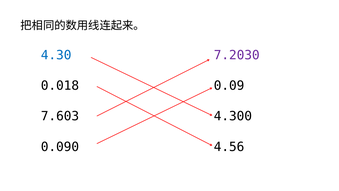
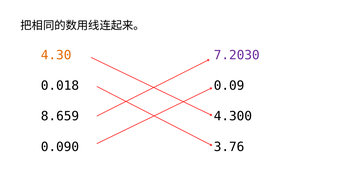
4.30 colour: blue -> orange
7.603: 7.603 -> 8.659
4.56: 4.56 -> 3.76
